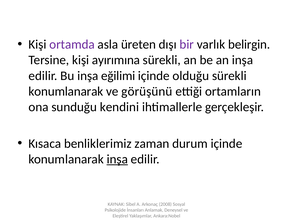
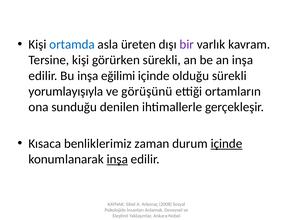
ortamda colour: purple -> blue
belirgin: belirgin -> kavram
ayırımına: ayırımına -> görürken
konumlanarak at (66, 91): konumlanarak -> yorumlayışıyla
kendini: kendini -> denilen
içinde at (226, 143) underline: none -> present
